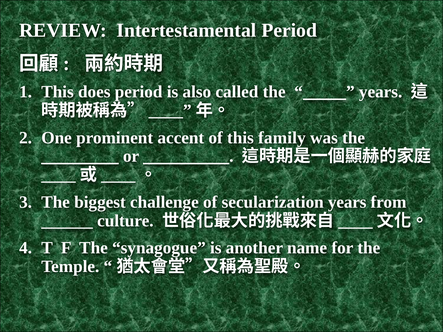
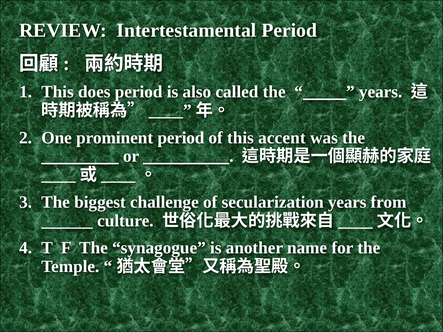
prominent accent: accent -> period
family: family -> accent
